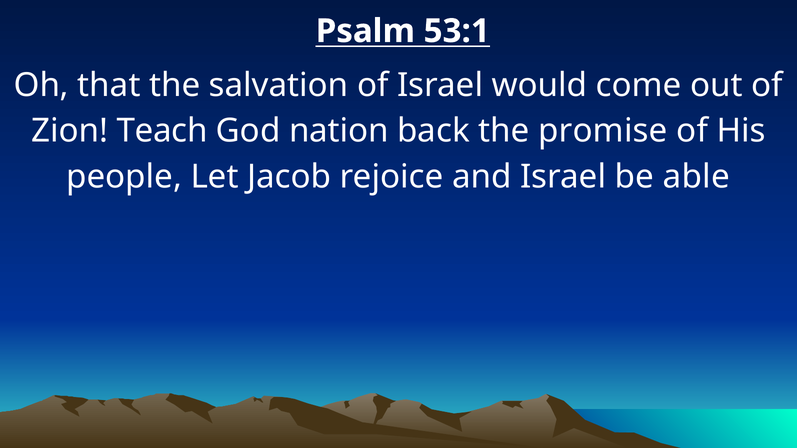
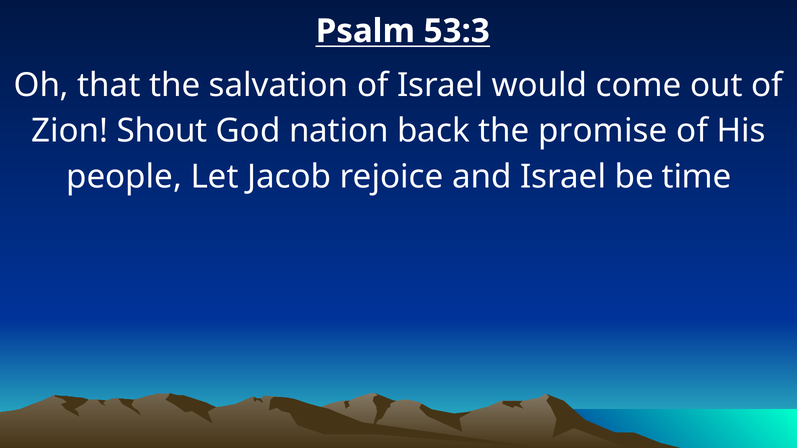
53:1: 53:1 -> 53:3
Teach: Teach -> Shout
able: able -> time
